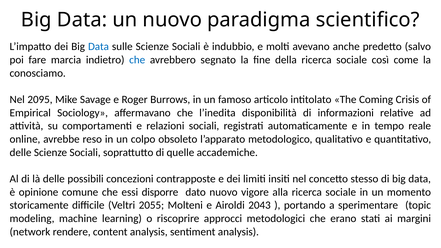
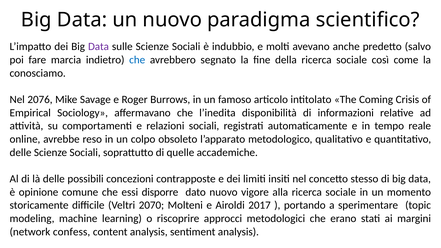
Data at (99, 47) colour: blue -> purple
2095: 2095 -> 2076
2055: 2055 -> 2070
2043: 2043 -> 2017
rendere: rendere -> confess
